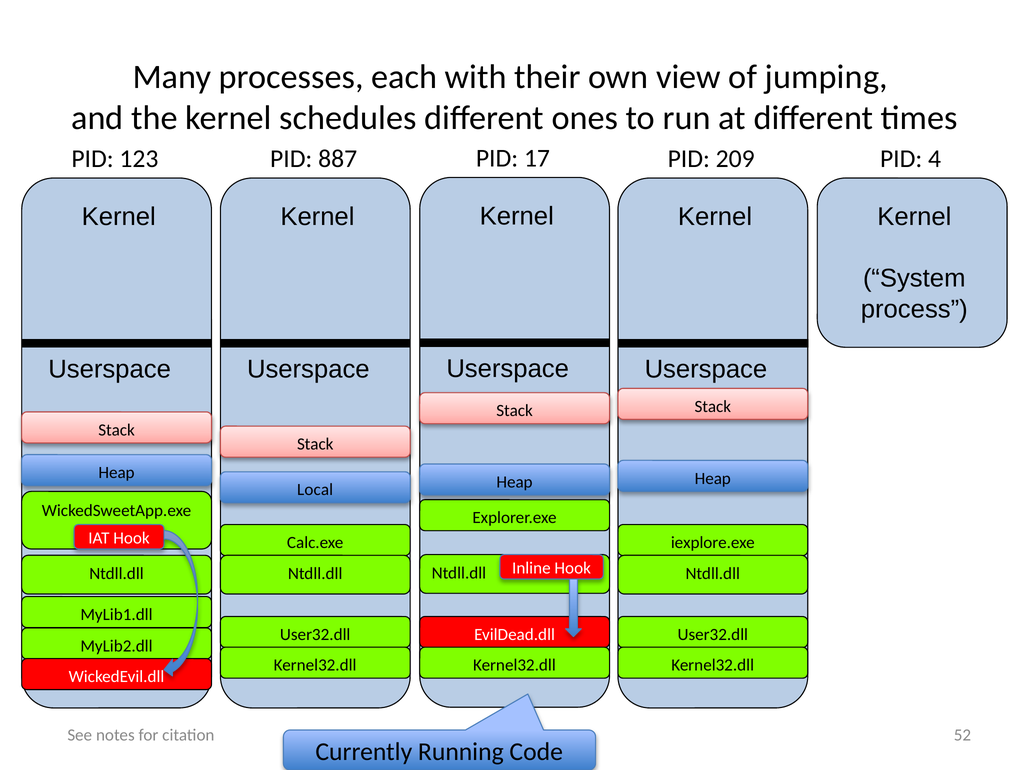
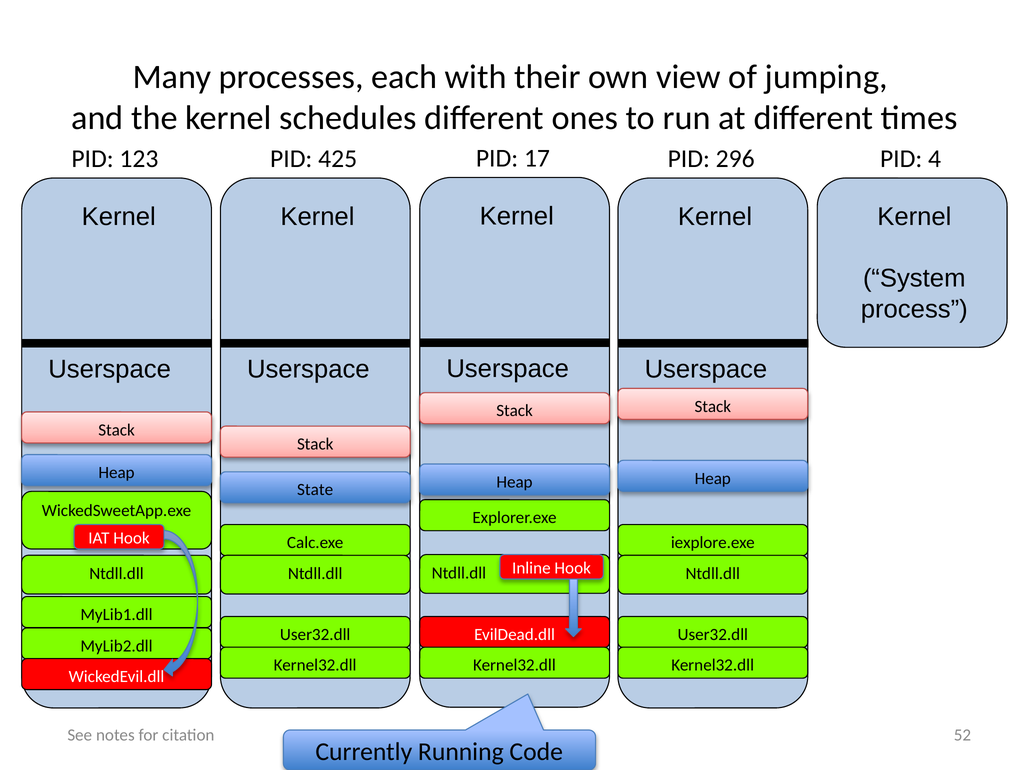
887: 887 -> 425
209: 209 -> 296
Local: Local -> State
